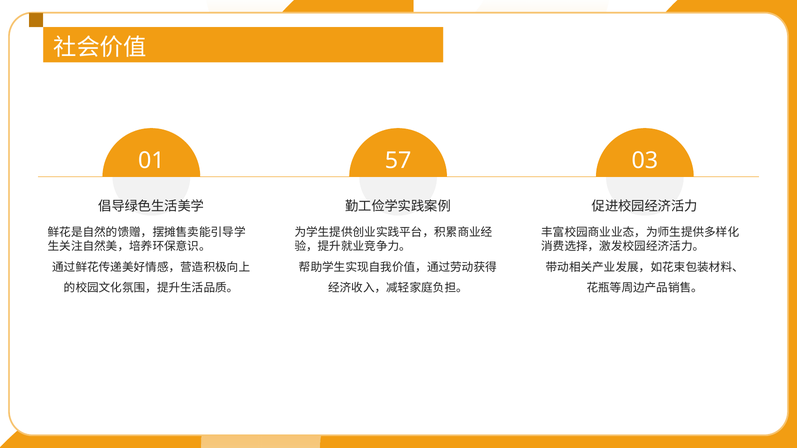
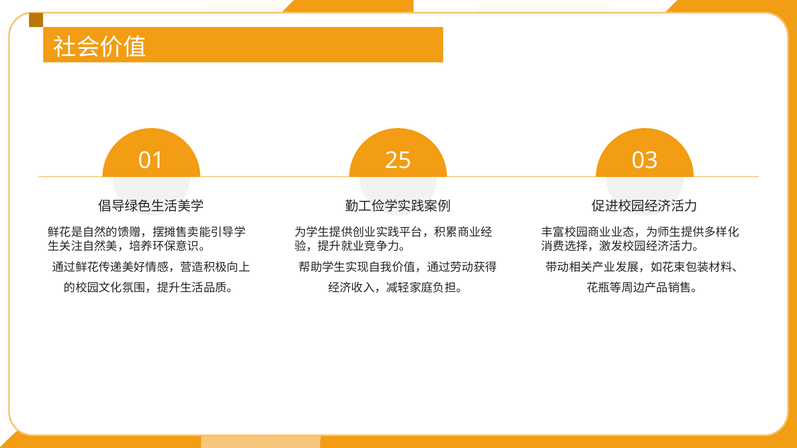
57: 57 -> 25
